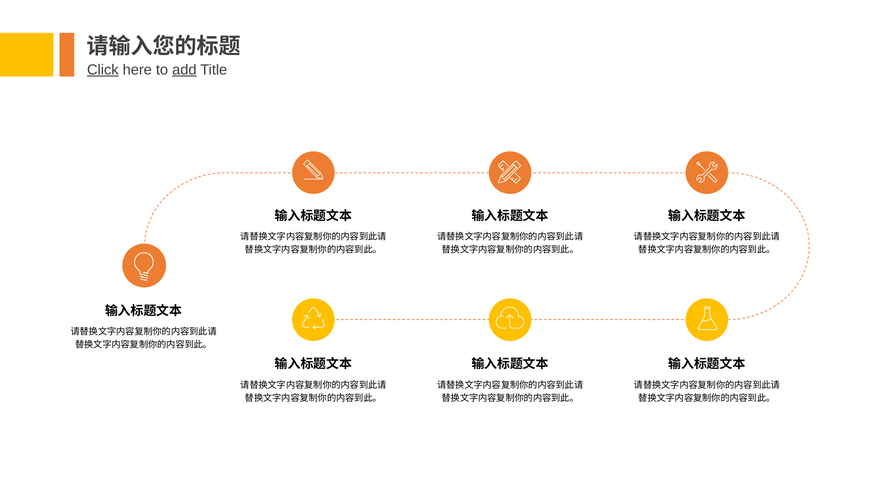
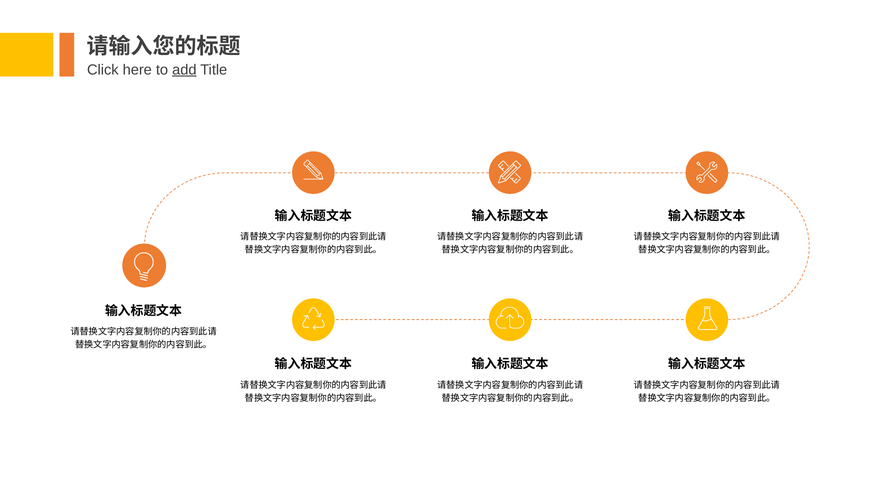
Click underline: present -> none
